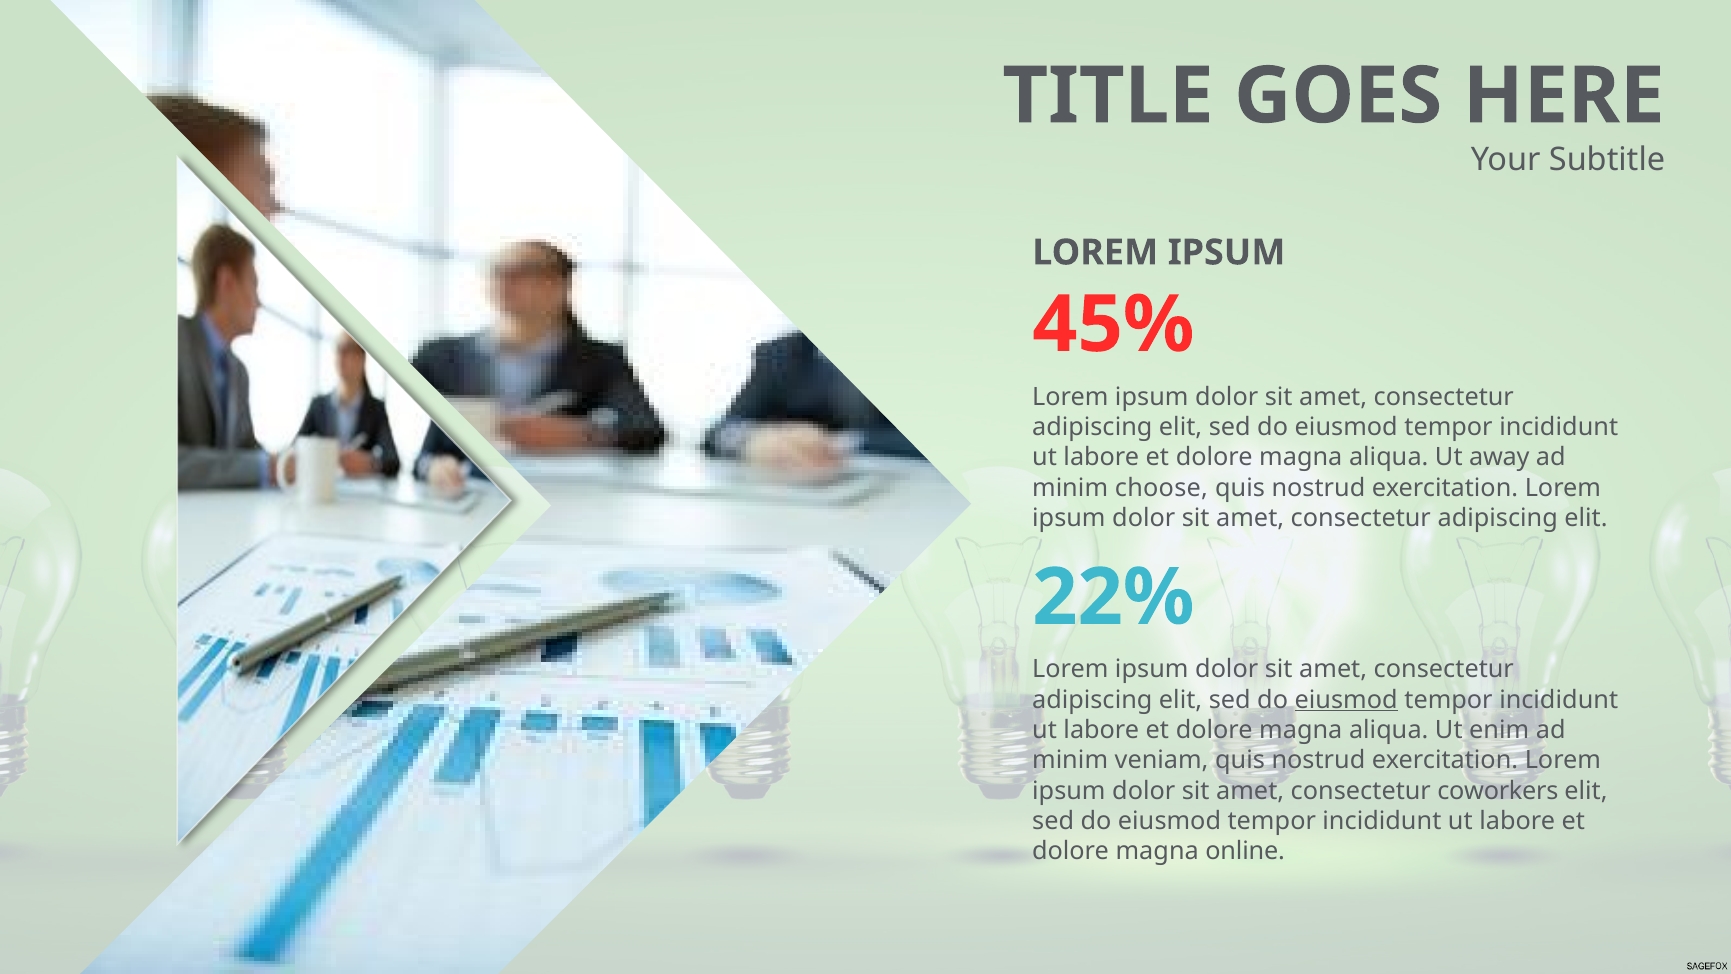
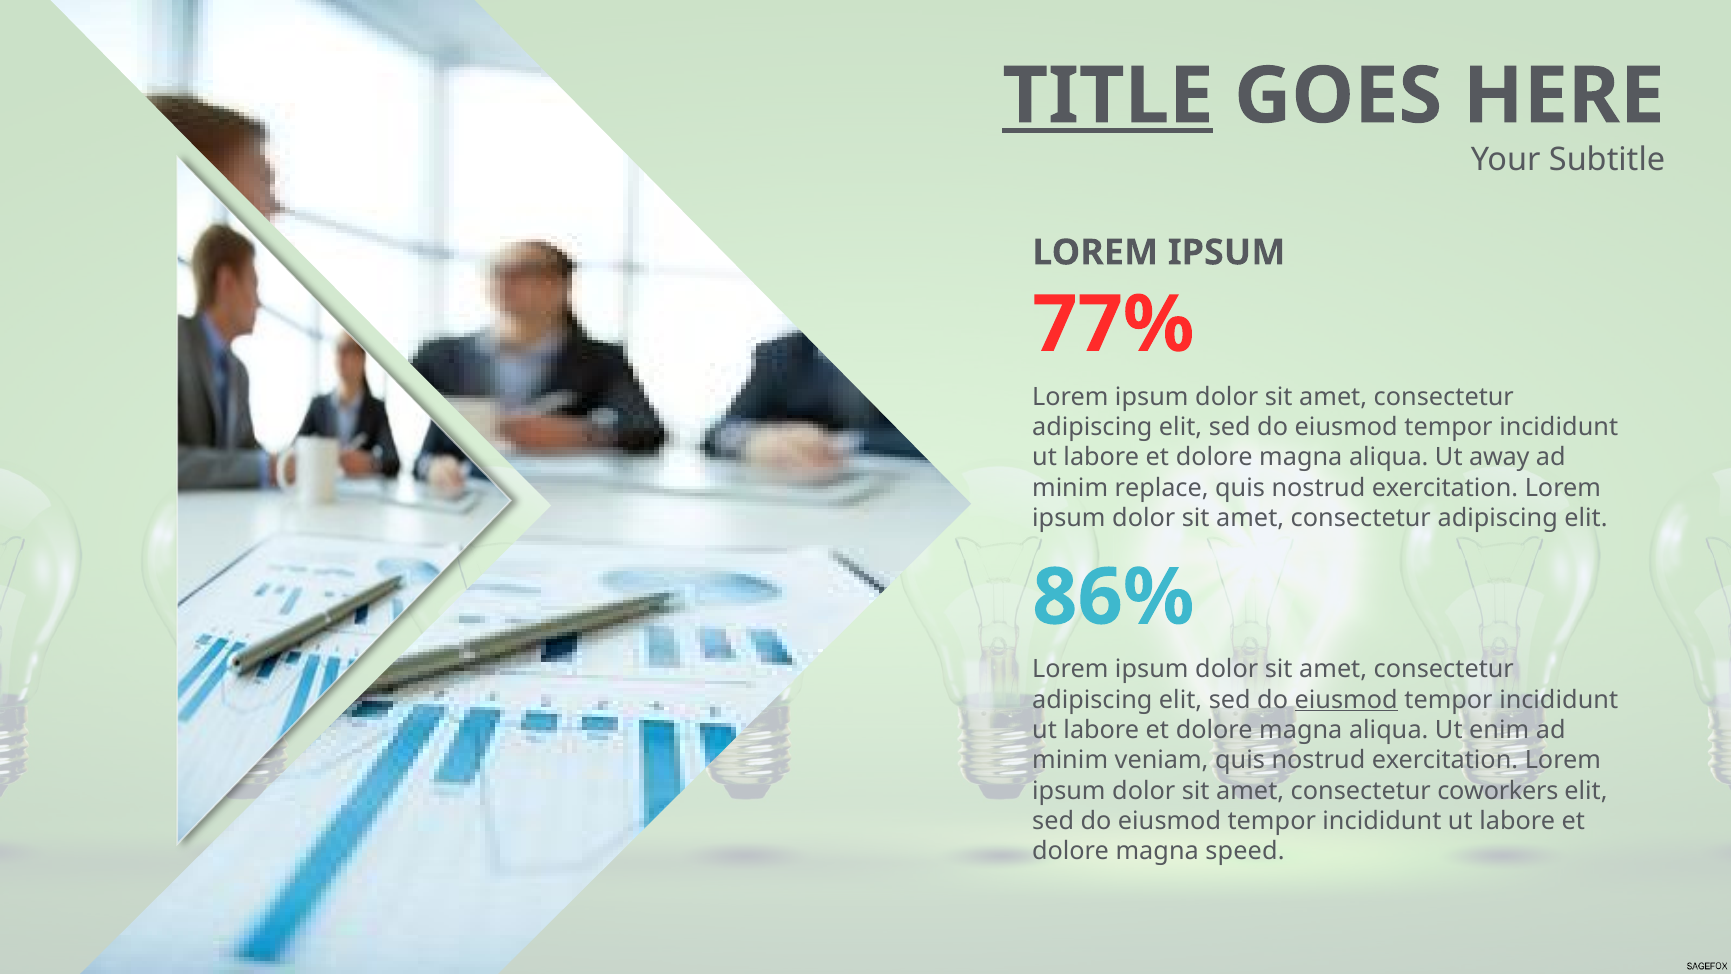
TITLE underline: none -> present
45%: 45% -> 77%
choose: choose -> replace
22%: 22% -> 86%
online: online -> speed
